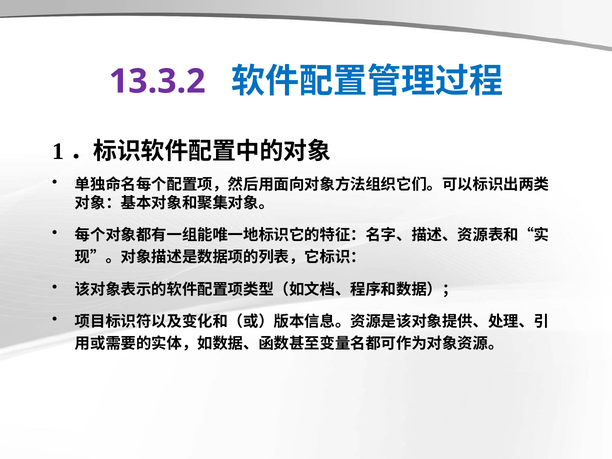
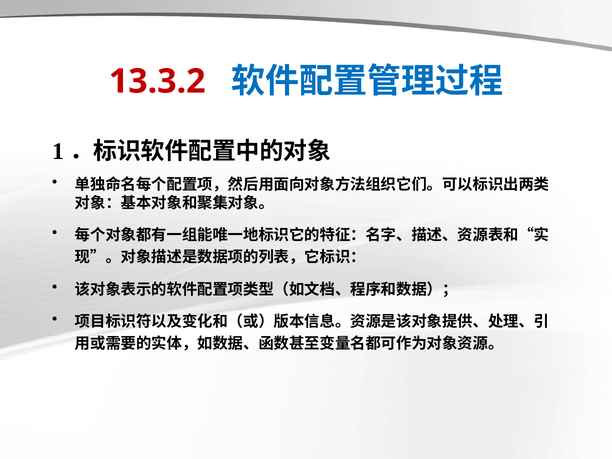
13.3.2 colour: purple -> red
